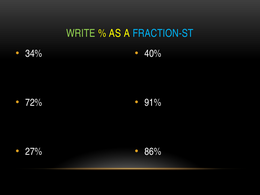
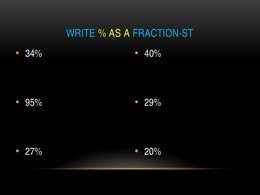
WRITE colour: light green -> light blue
72%: 72% -> 95%
91%: 91% -> 29%
86%: 86% -> 20%
